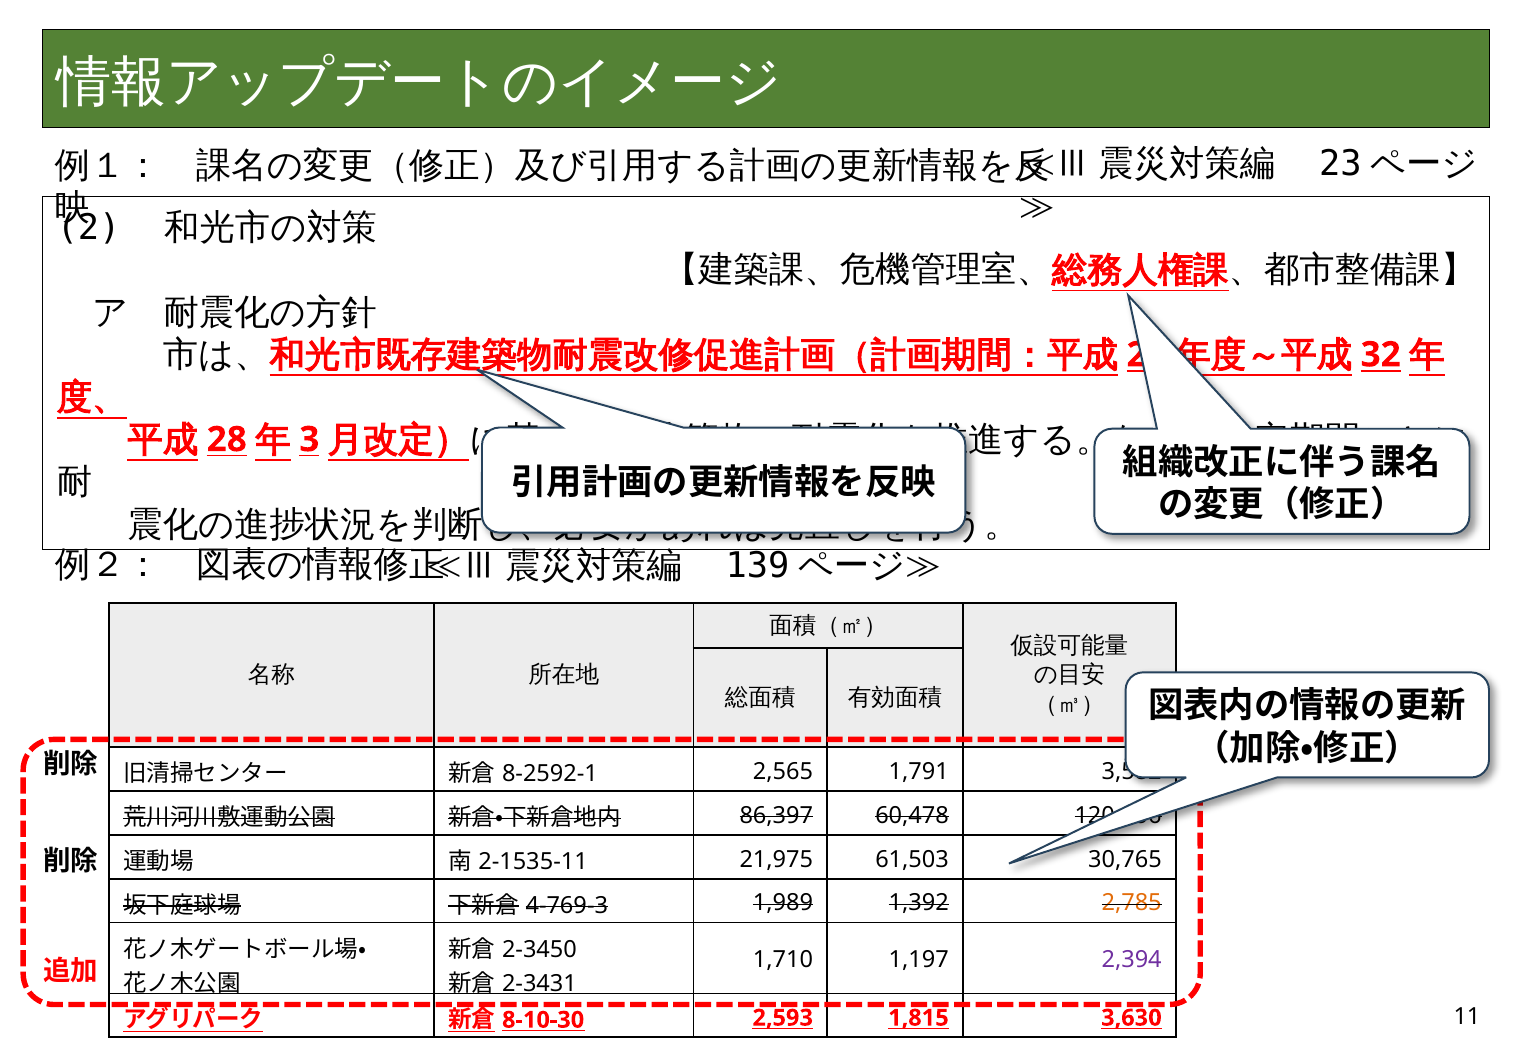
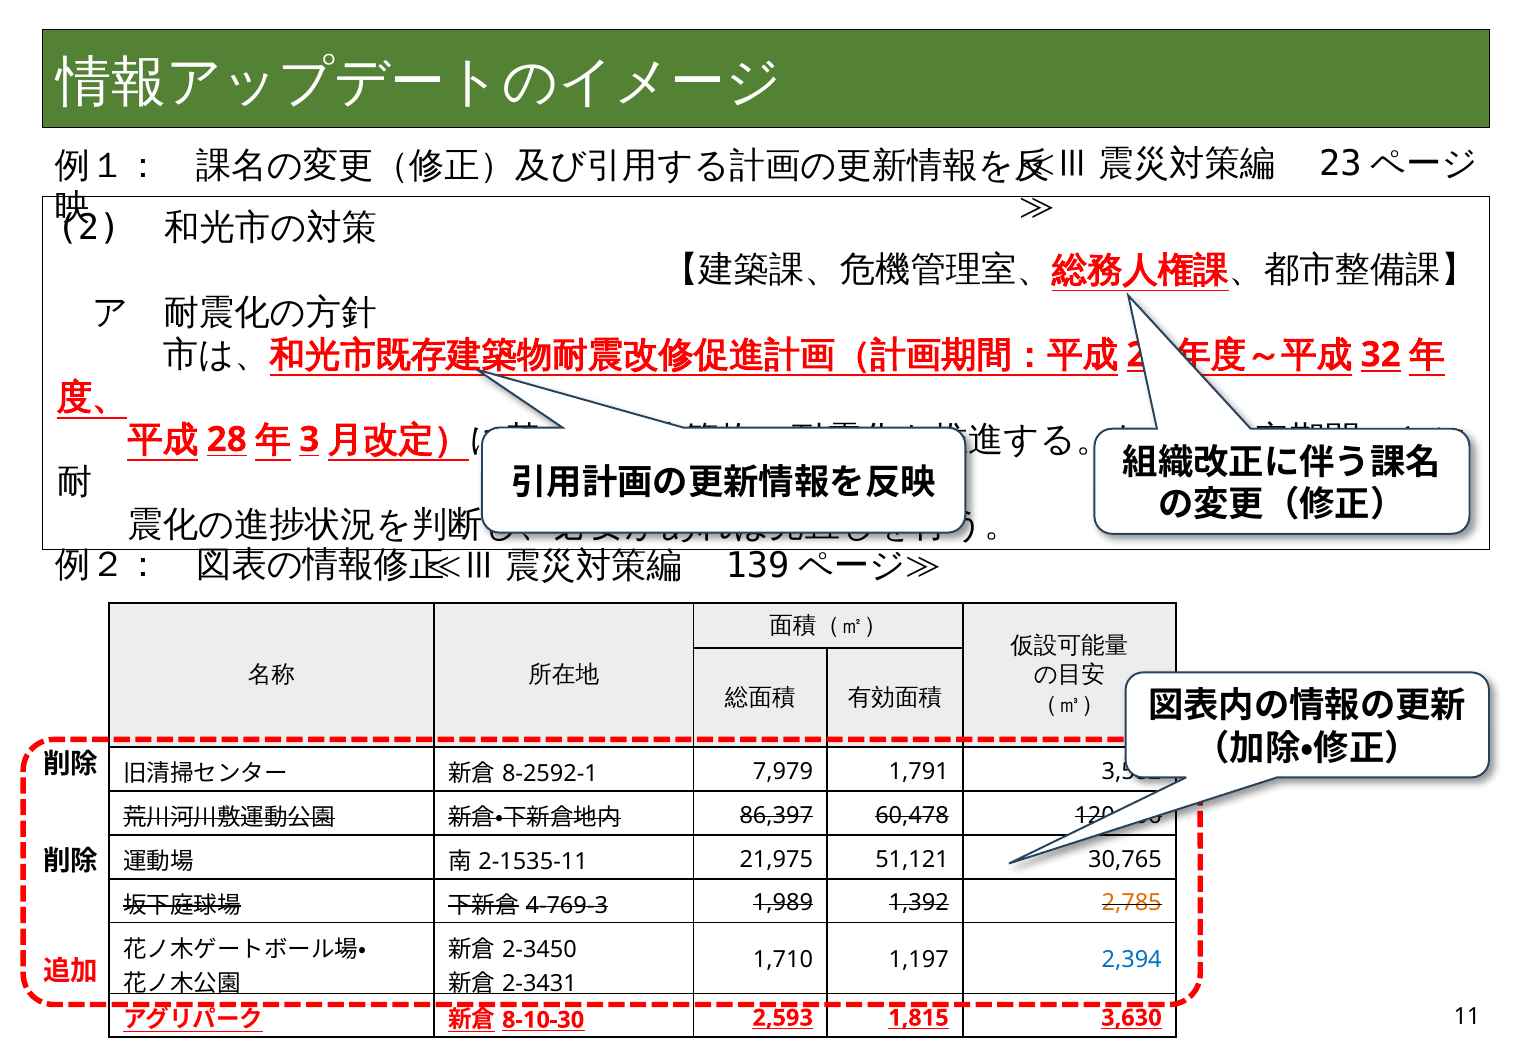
2,565: 2,565 -> 7,979
61,503: 61,503 -> 51,121
2,394 colour: purple -> blue
